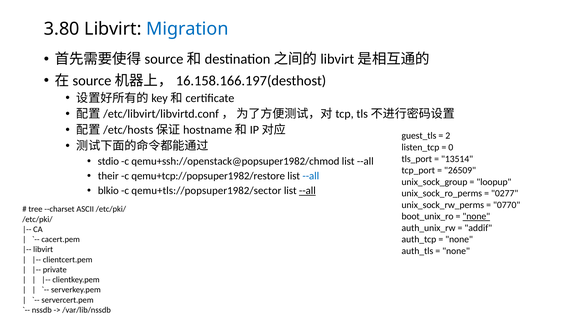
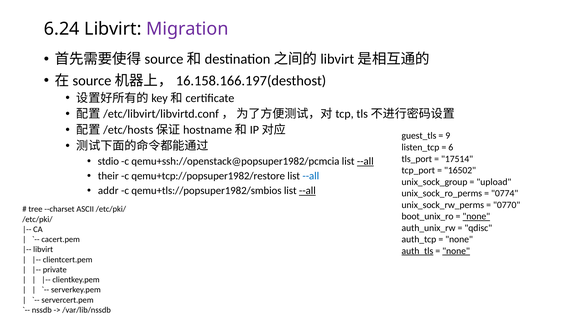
3.80: 3.80 -> 6.24
Migration colour: blue -> purple
2: 2 -> 9
0: 0 -> 6
13514: 13514 -> 17514
qemu+ssh://openstack@popsuper1982/chmod: qemu+ssh://openstack@popsuper1982/chmod -> qemu+ssh://openstack@popsuper1982/pcmcia
--all at (365, 161) underline: none -> present
26509: 26509 -> 16502
loopup: loopup -> upload
blkio: blkio -> addr
qemu+tls://popsuper1982/sector: qemu+tls://popsuper1982/sector -> qemu+tls://popsuper1982/smbios
0277: 0277 -> 0774
addif: addif -> qdisc
auth_tls underline: none -> present
none at (456, 251) underline: none -> present
